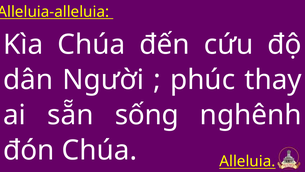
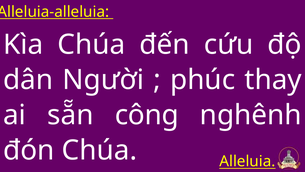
sống: sống -> công
